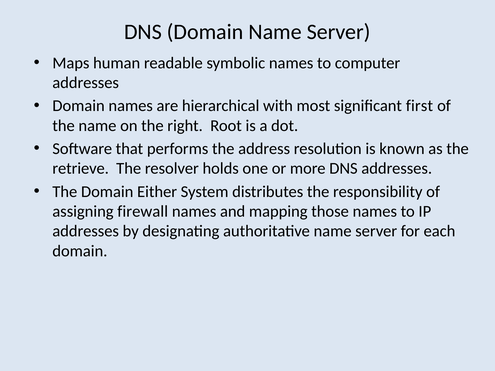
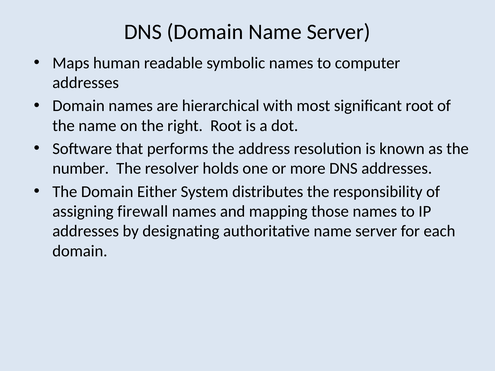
significant first: first -> root
retrieve: retrieve -> number
